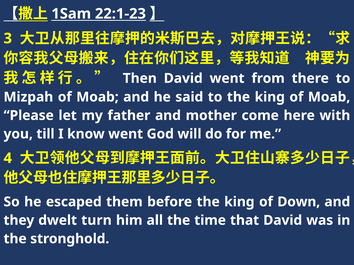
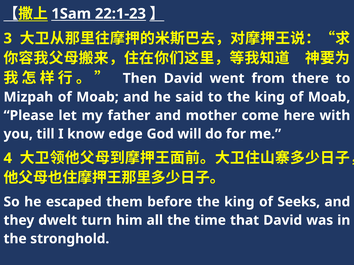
know went: went -> edge
Down: Down -> Seeks
